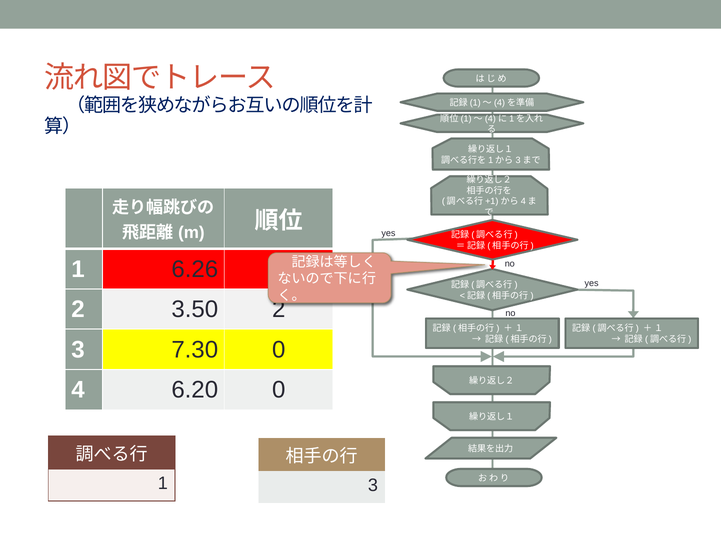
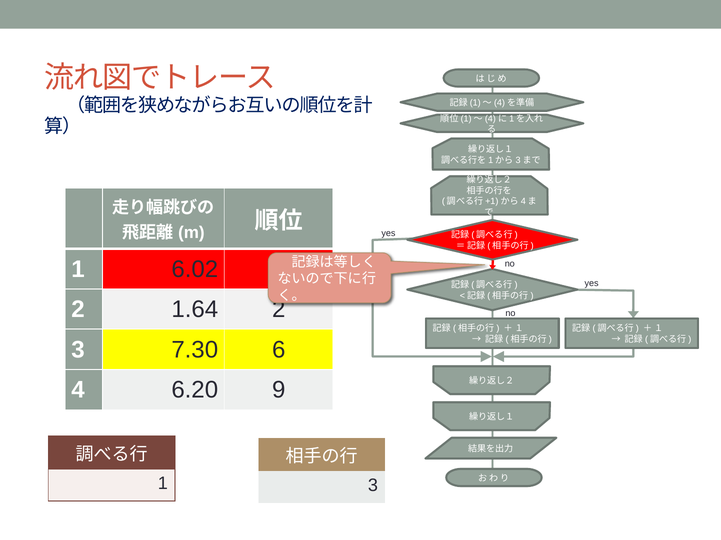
6.26: 6.26 -> 6.02
3.50: 3.50 -> 1.64
7.30 0: 0 -> 6
6.20 0: 0 -> 9
